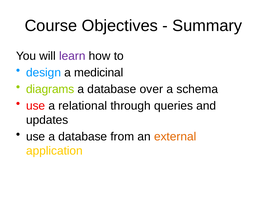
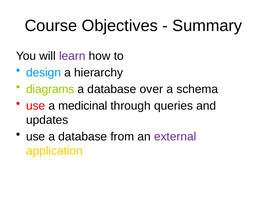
medicinal: medicinal -> hierarchy
relational: relational -> medicinal
external colour: orange -> purple
